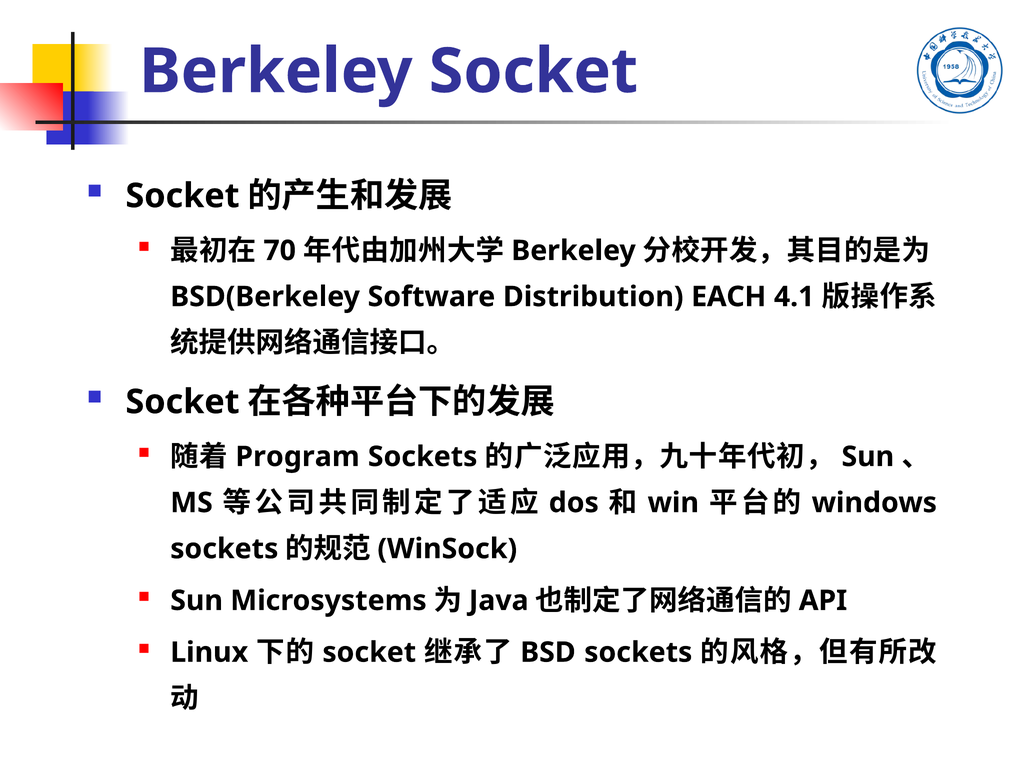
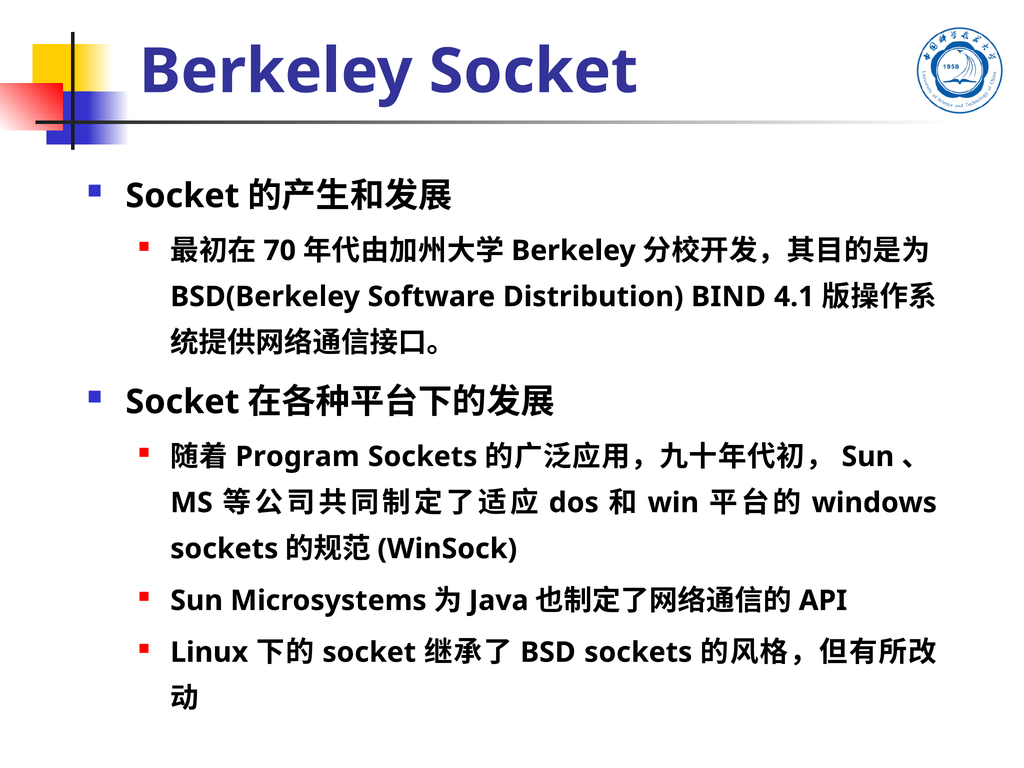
EACH: EACH -> BIND
